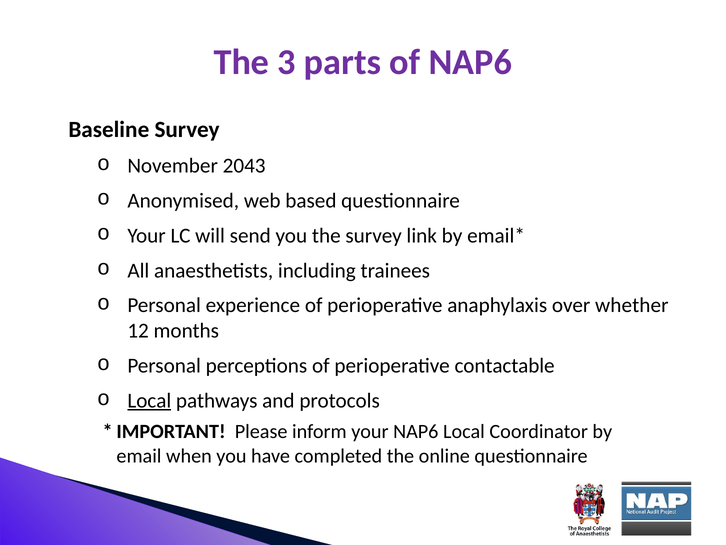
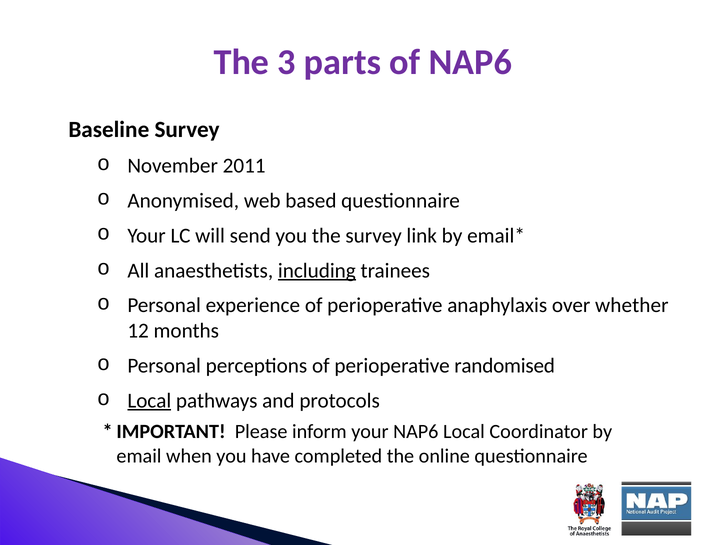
2043: 2043 -> 2011
including underline: none -> present
contactable: contactable -> randomised
